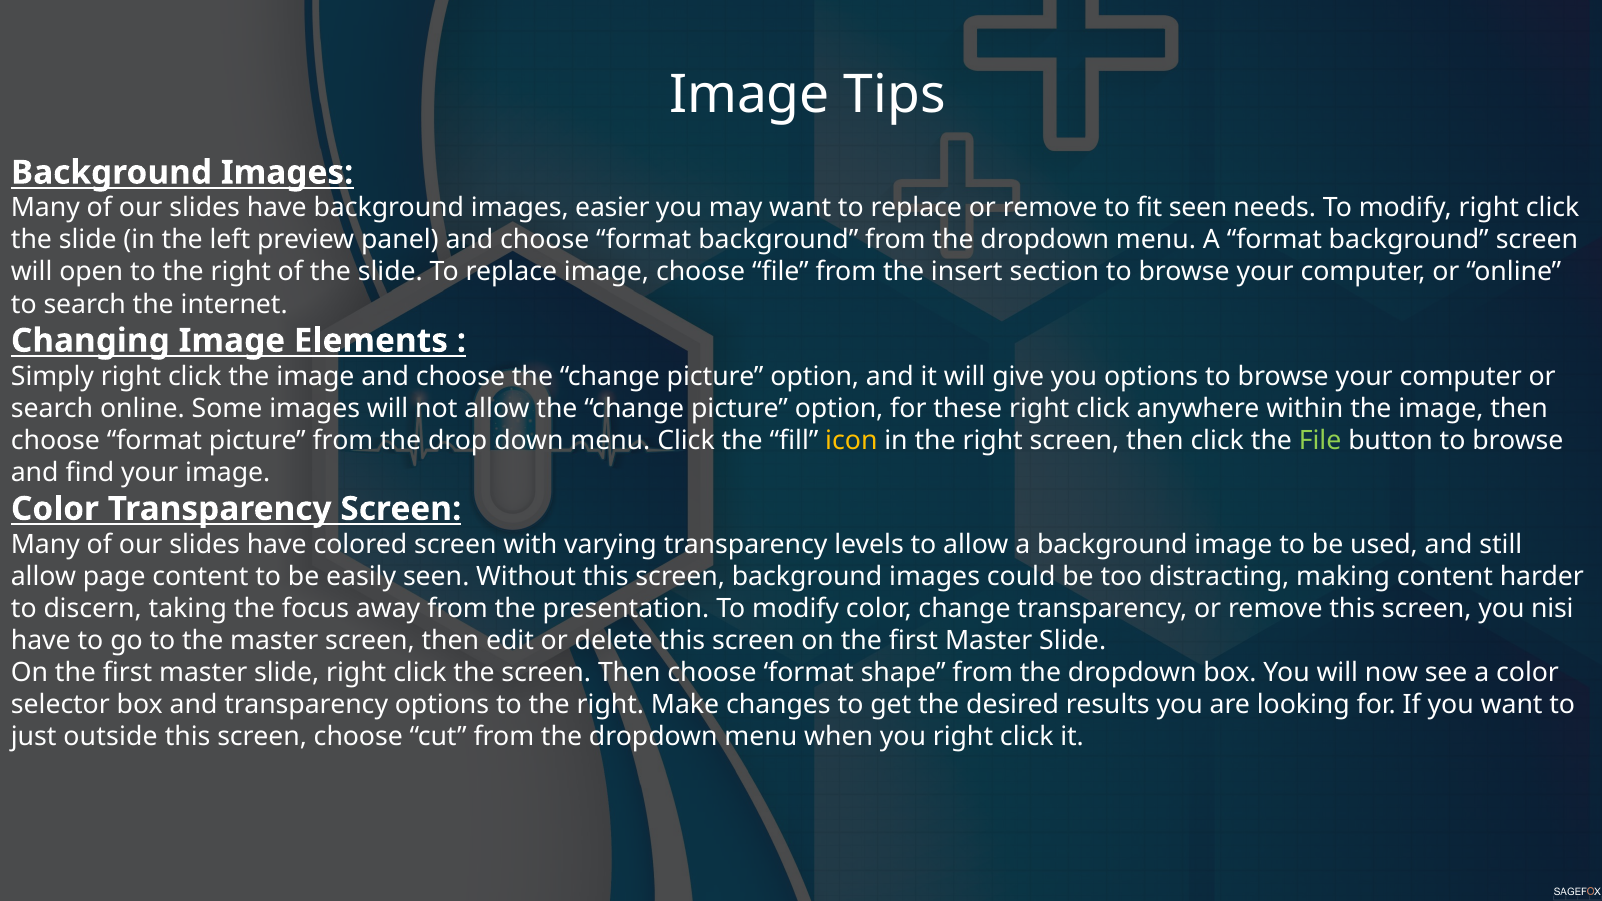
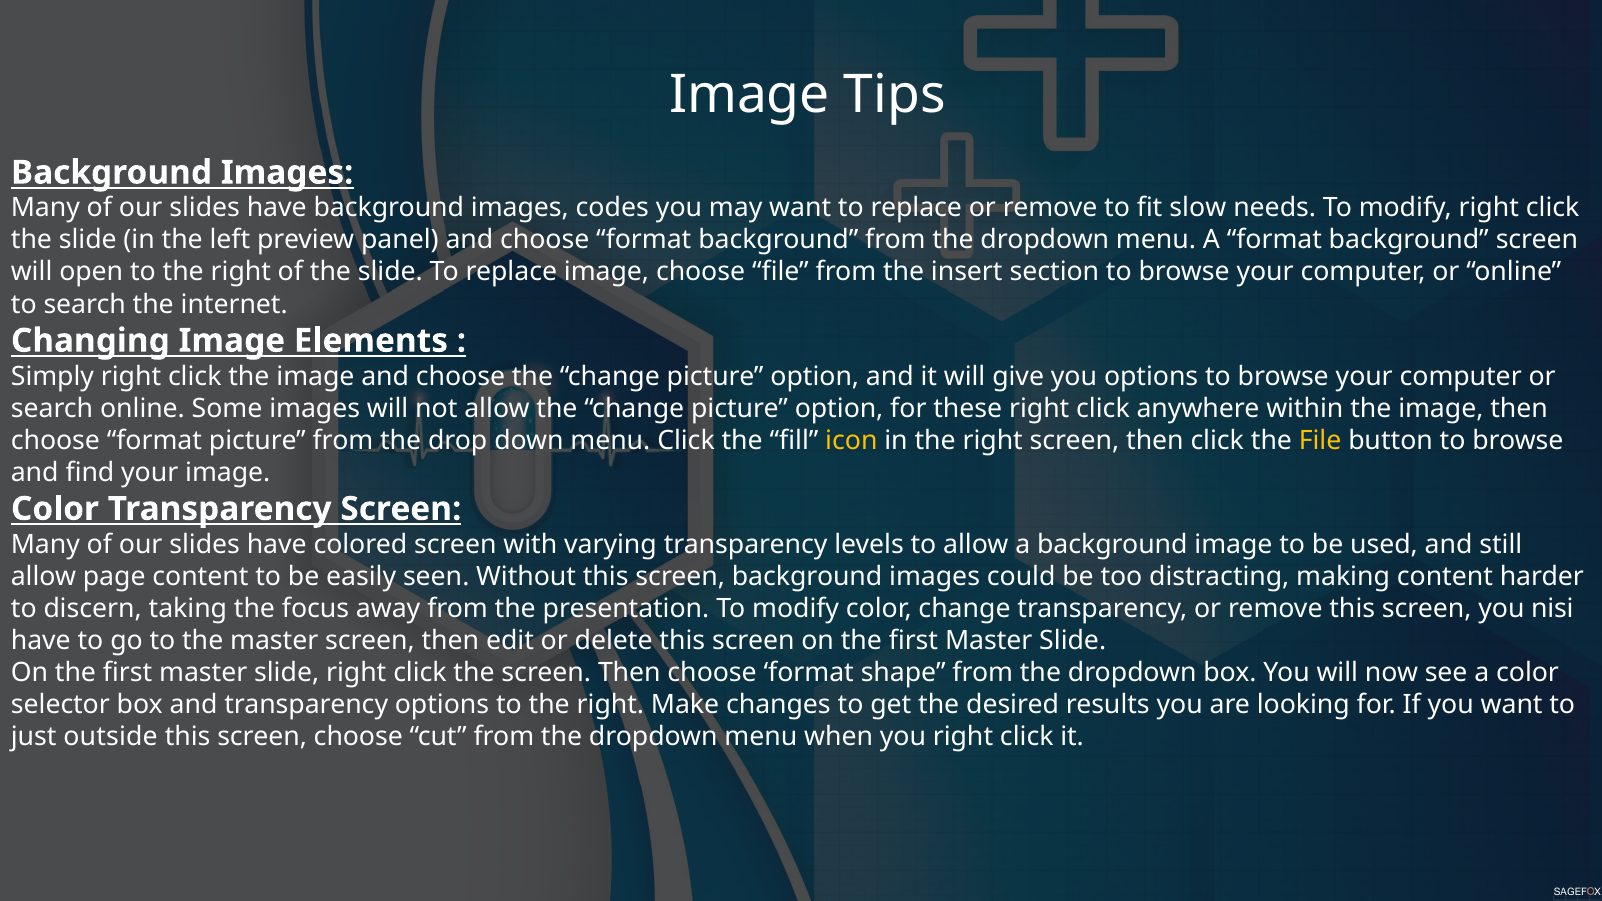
easier: easier -> codes
fit seen: seen -> slow
File at (1320, 440) colour: light green -> yellow
